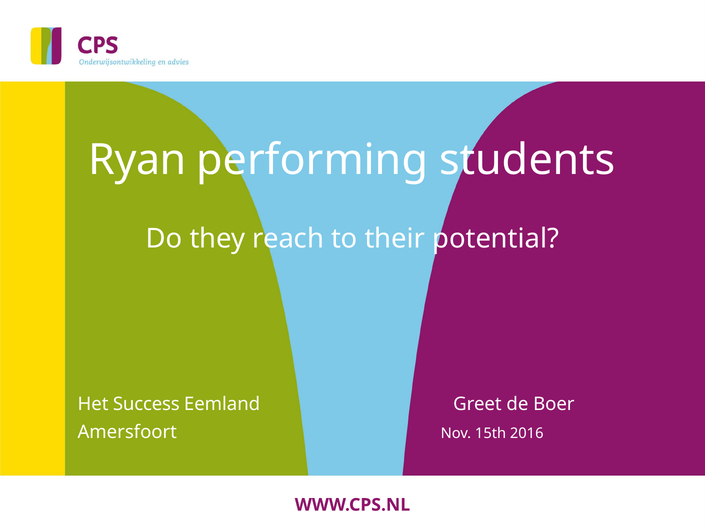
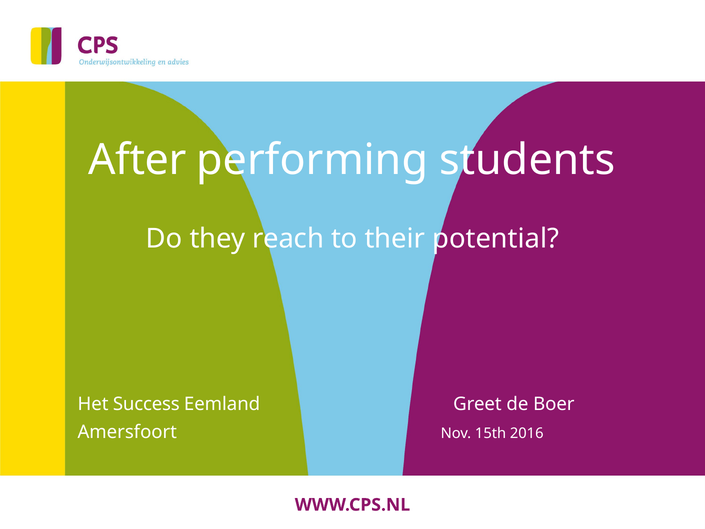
Ryan: Ryan -> After
